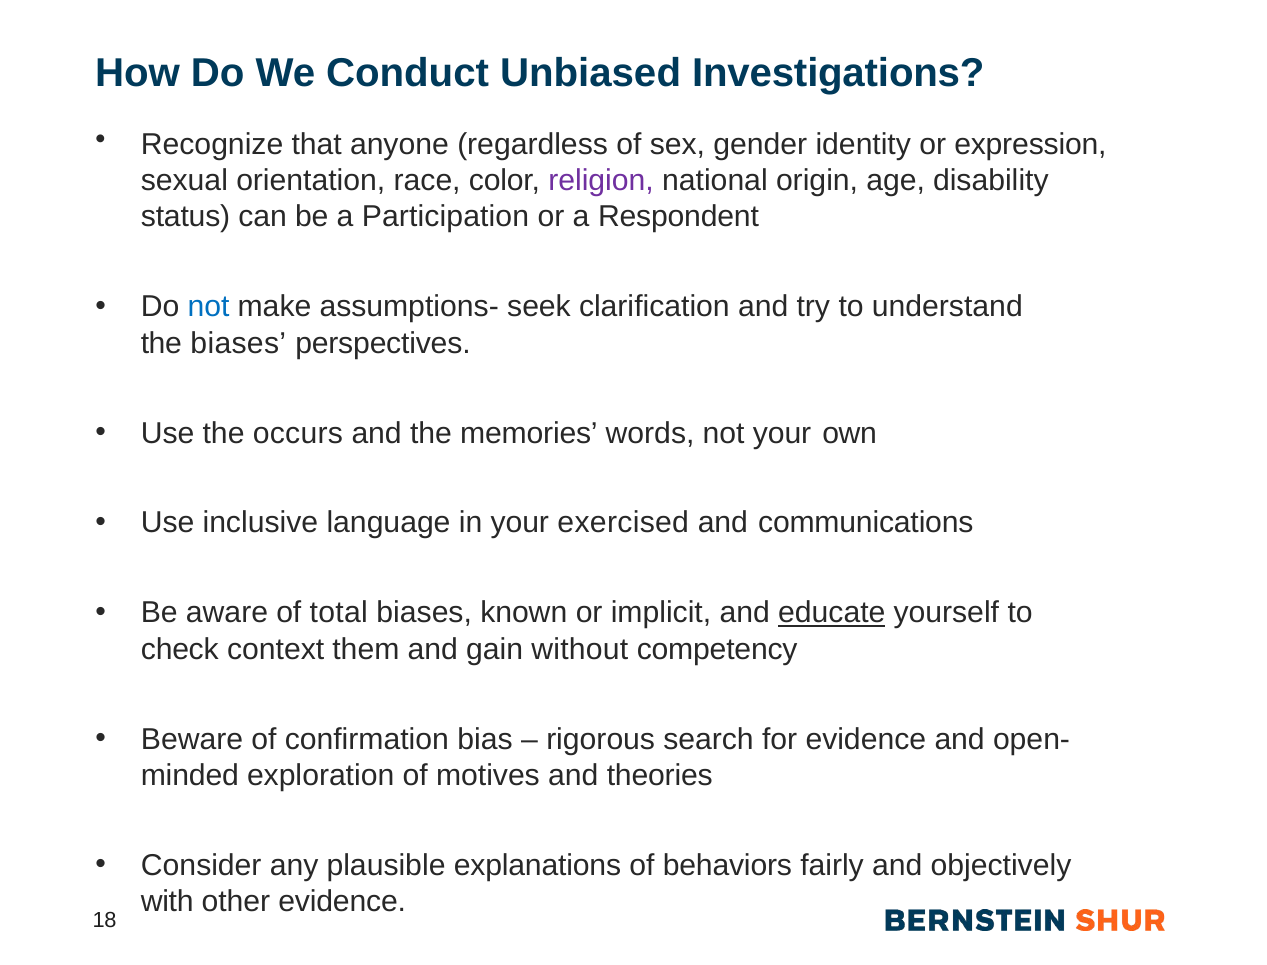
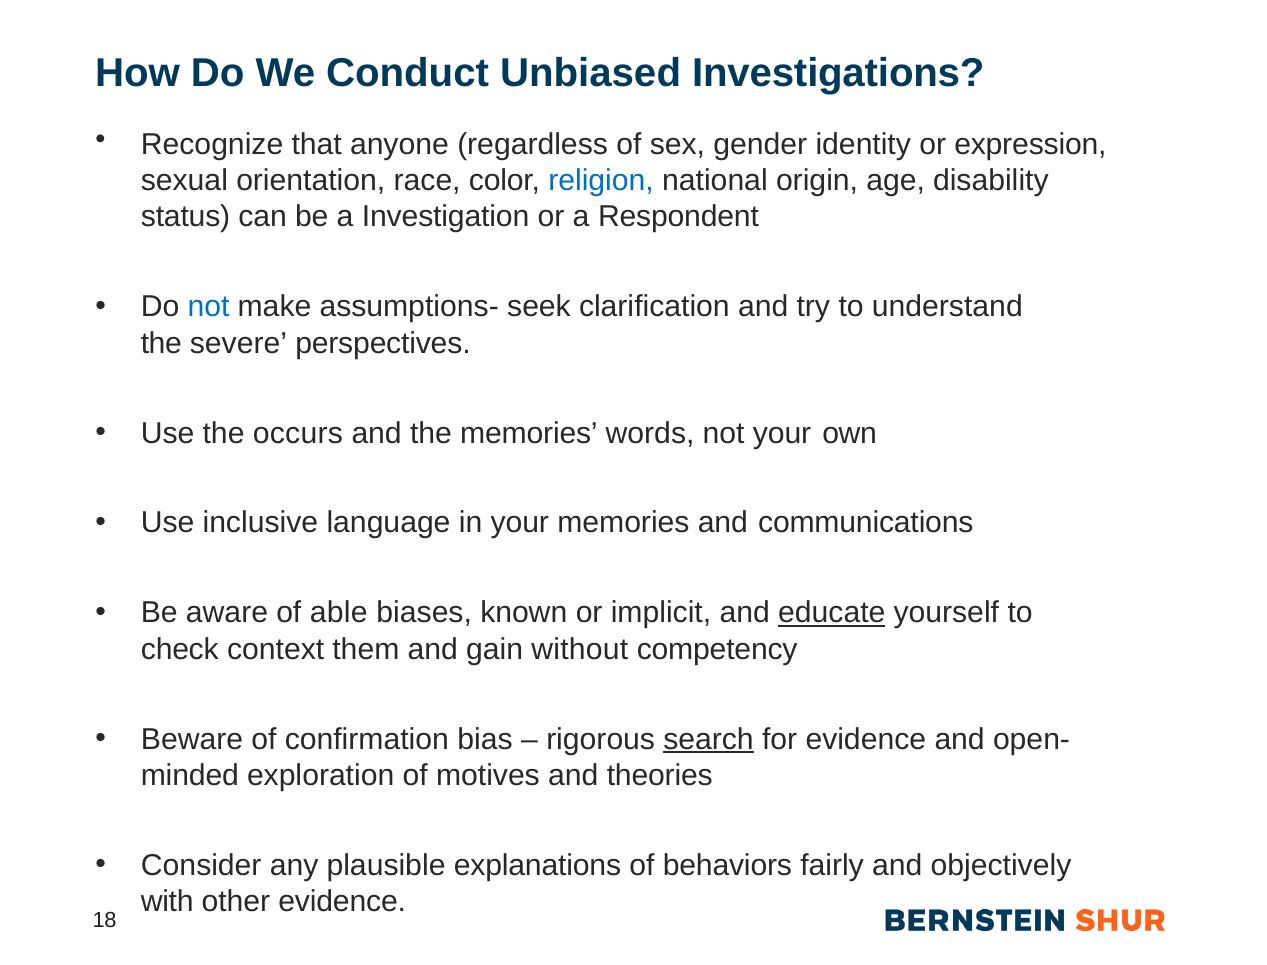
religion colour: purple -> blue
Participation: Participation -> Investigation
the biases: biases -> severe
your exercised: exercised -> memories
total: total -> able
search underline: none -> present
